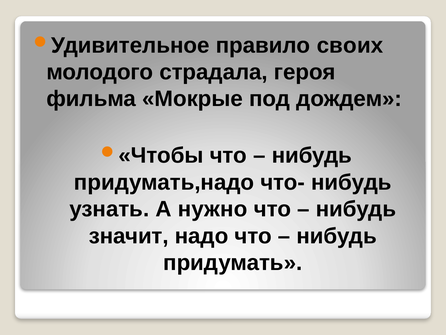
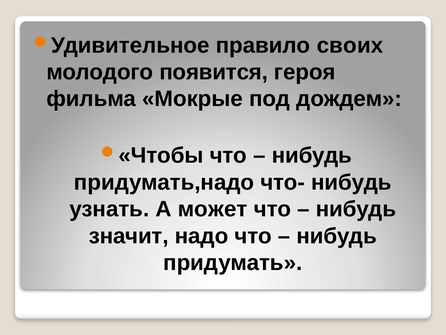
страдала: страдала -> появится
нужно: нужно -> может
